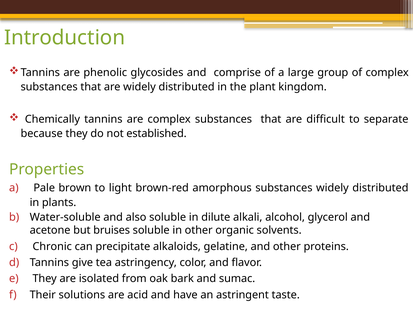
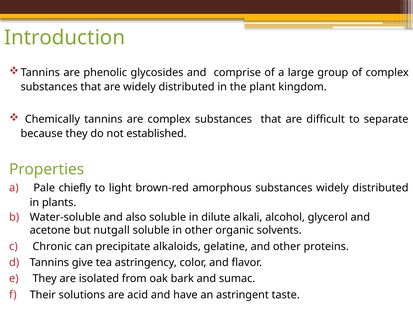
brown: brown -> chiefly
bruises: bruises -> nutgall
